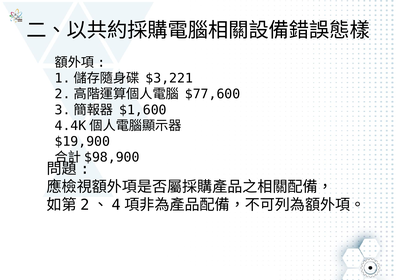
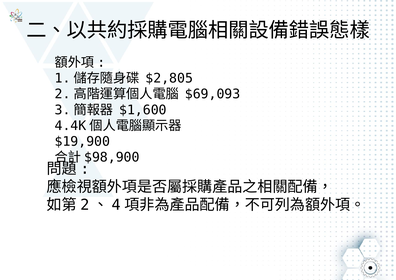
$3,221: $3,221 -> $2,805
$77,600: $77,600 -> $69,093
